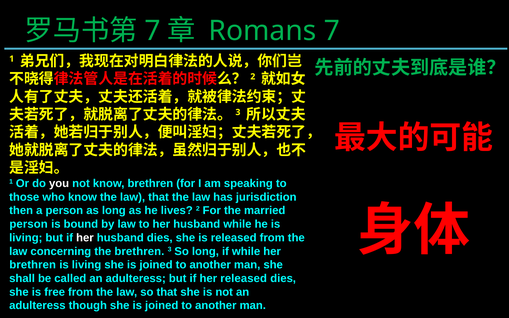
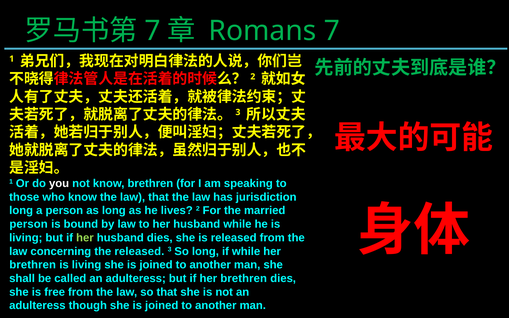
then at (21, 211): then -> long
her at (85, 238) colour: white -> light green
the brethren: brethren -> released
if her released: released -> brethren
